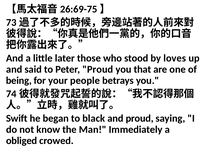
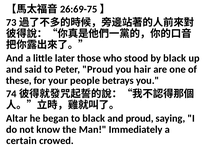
by loves: loves -> black
that: that -> hair
being: being -> these
Swift: Swift -> Altar
obliged: obliged -> certain
